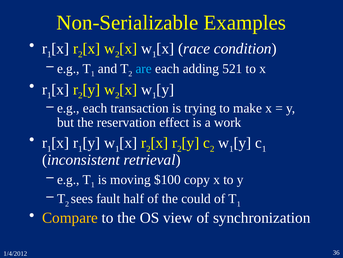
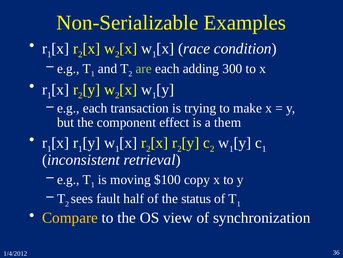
are colour: light blue -> light green
521: 521 -> 300
reservation: reservation -> component
work: work -> them
could: could -> status
